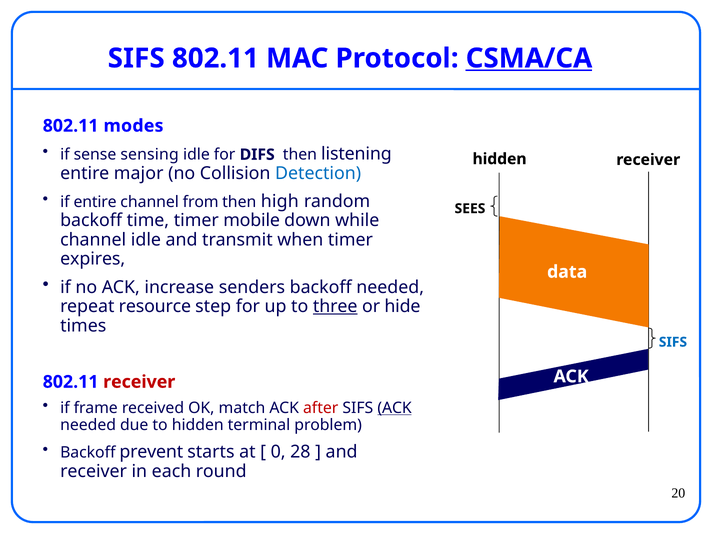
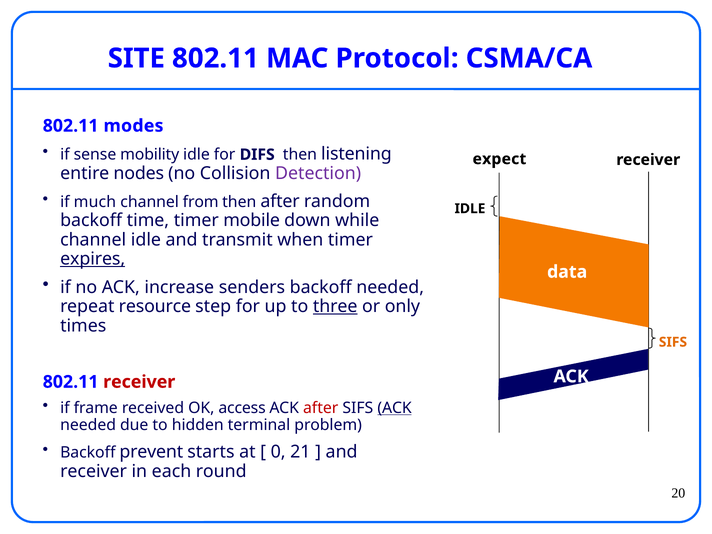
SIFS at (136, 58): SIFS -> SITE
CSMA/CA underline: present -> none
sensing: sensing -> mobility
hidden at (500, 159): hidden -> expect
major: major -> nodes
Detection colour: blue -> purple
if entire: entire -> much
then high: high -> after
SEES at (470, 209): SEES -> IDLE
expires underline: none -> present
hide: hide -> only
SIFS at (673, 342) colour: blue -> orange
match: match -> access
28: 28 -> 21
